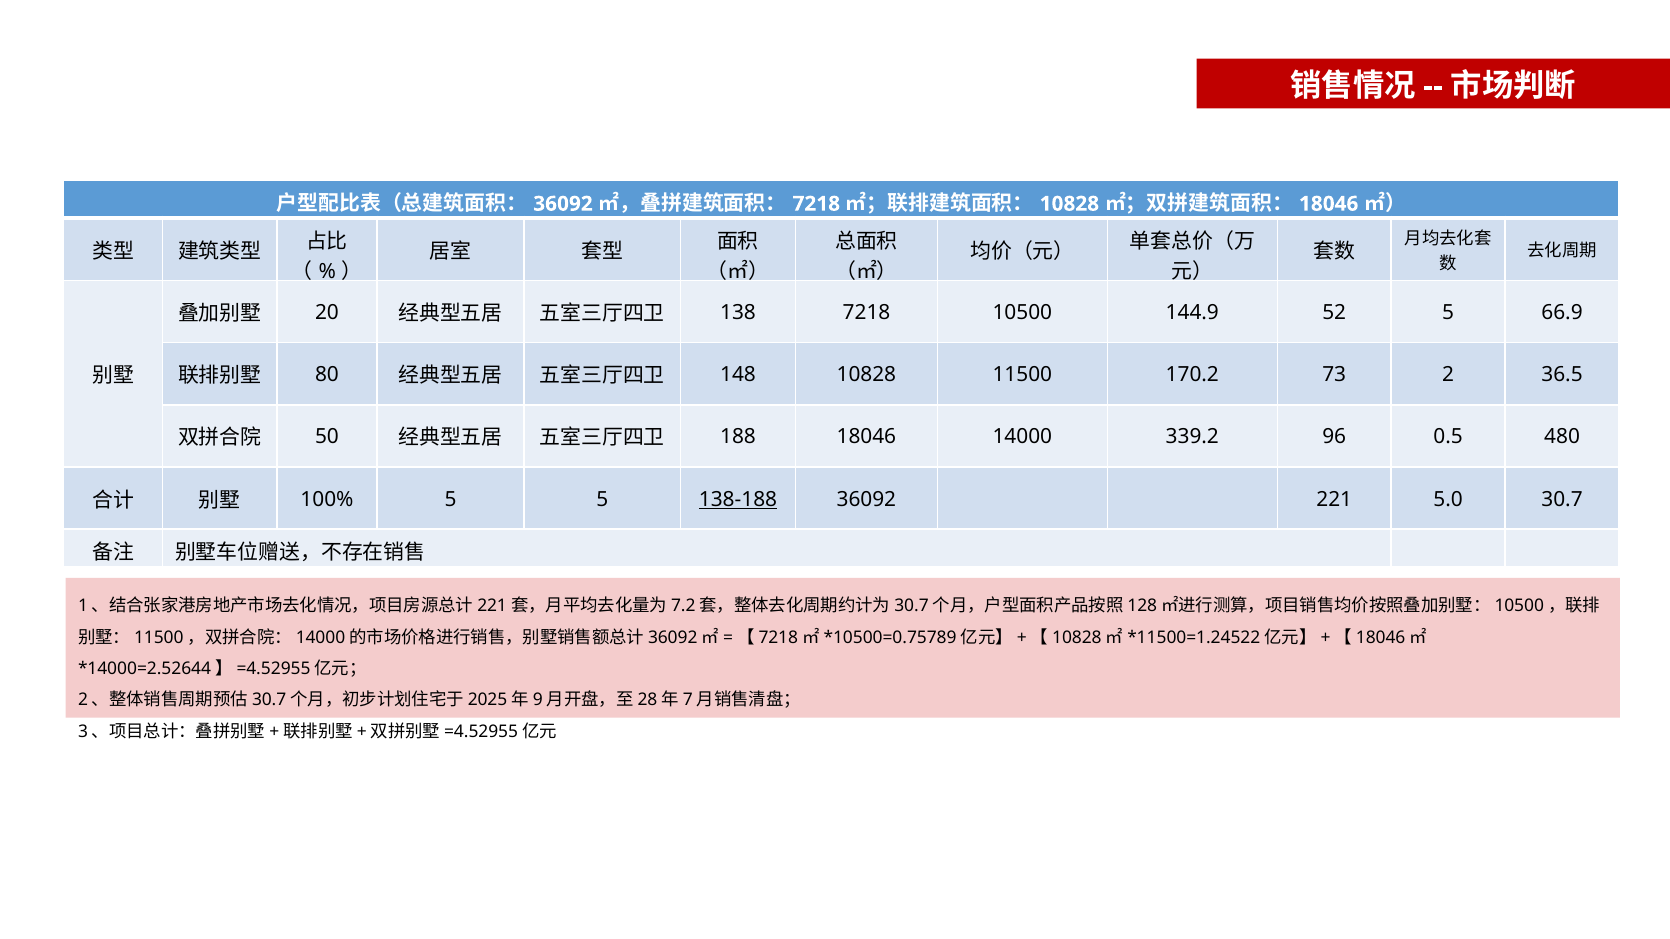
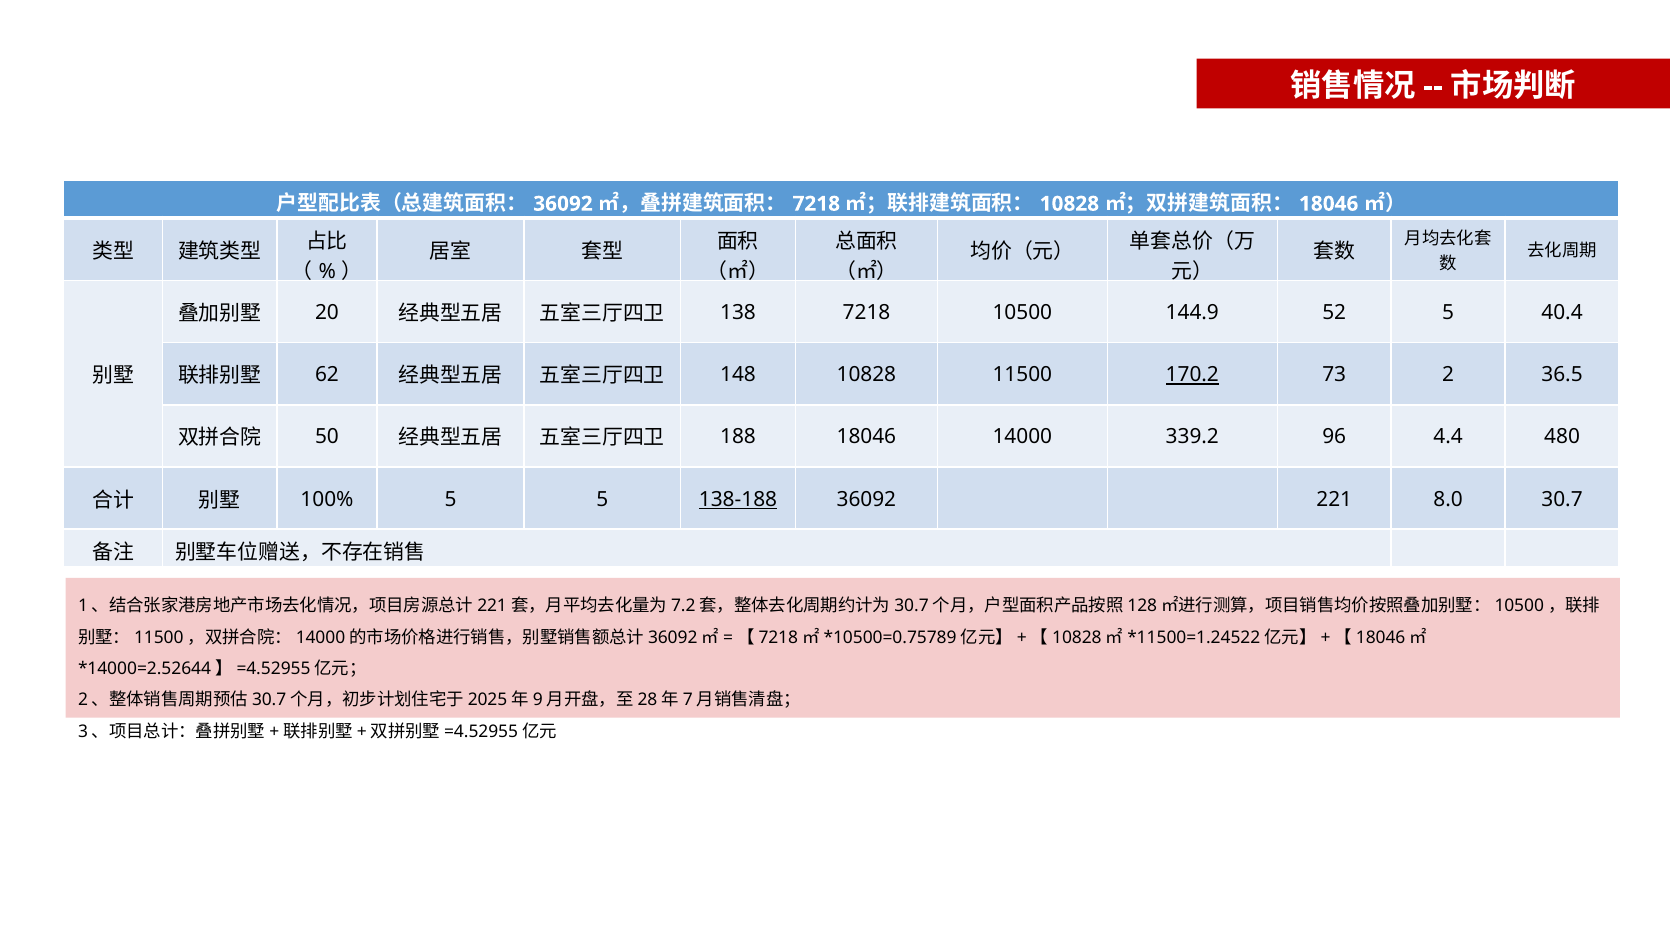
66.9: 66.9 -> 40.4
80: 80 -> 62
170.2 underline: none -> present
0.5: 0.5 -> 4.4
5.0: 5.0 -> 8.0
